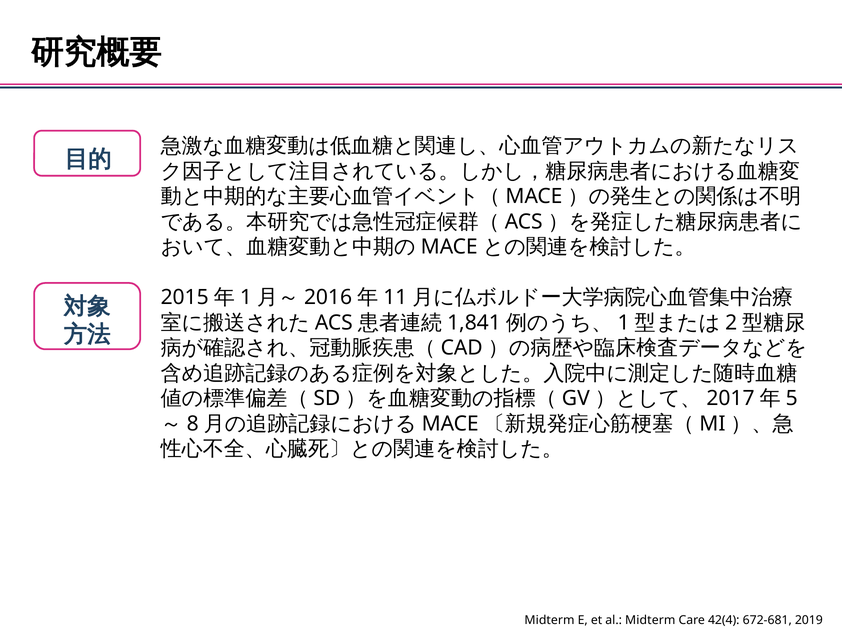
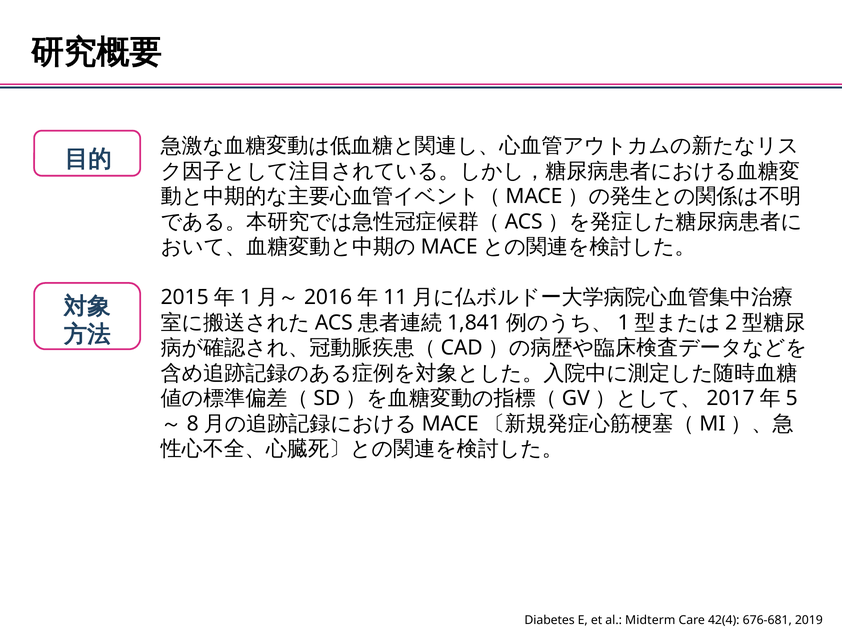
Midterm at (550, 620): Midterm -> Diabetes
672-681: 672-681 -> 676-681
